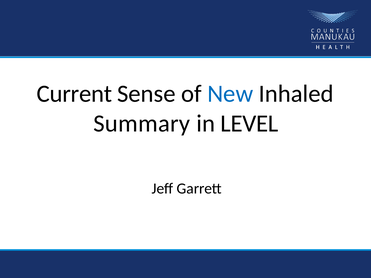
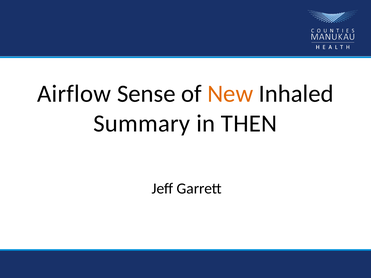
Current: Current -> Airflow
New colour: blue -> orange
LEVEL: LEVEL -> THEN
